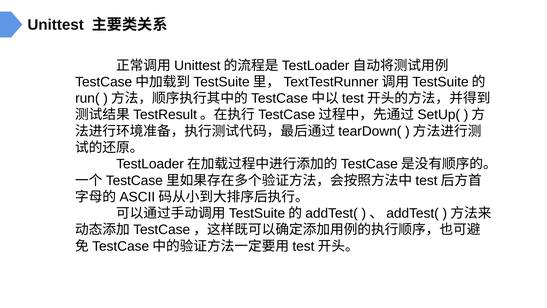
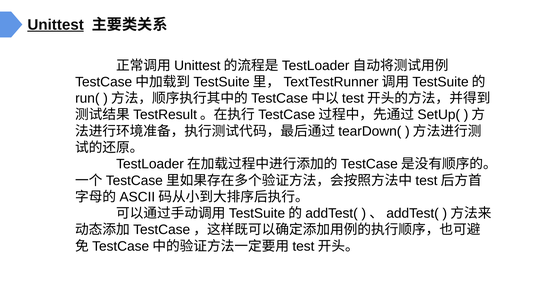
Unittest underline: none -> present
